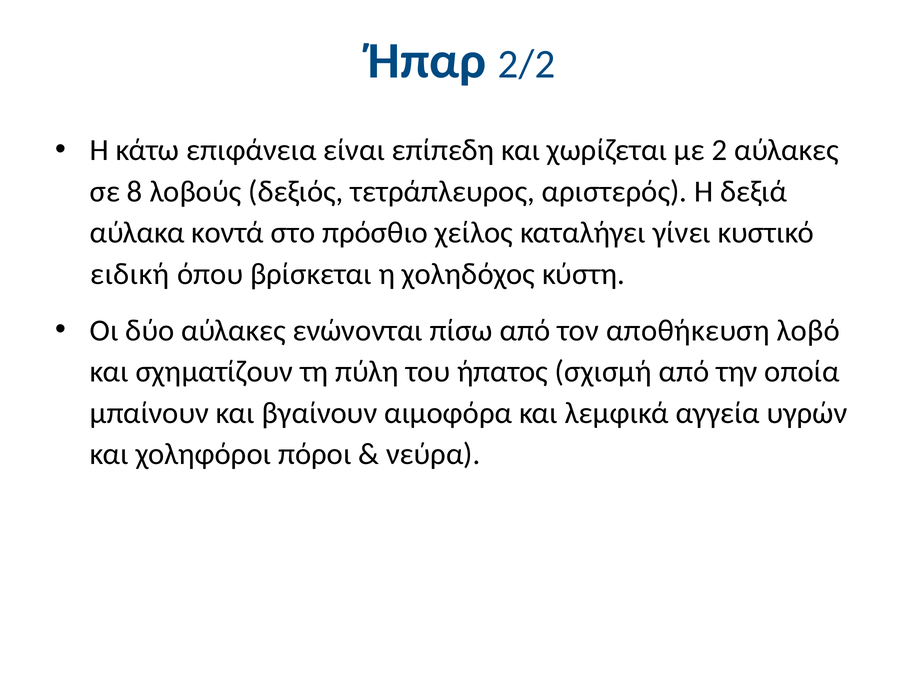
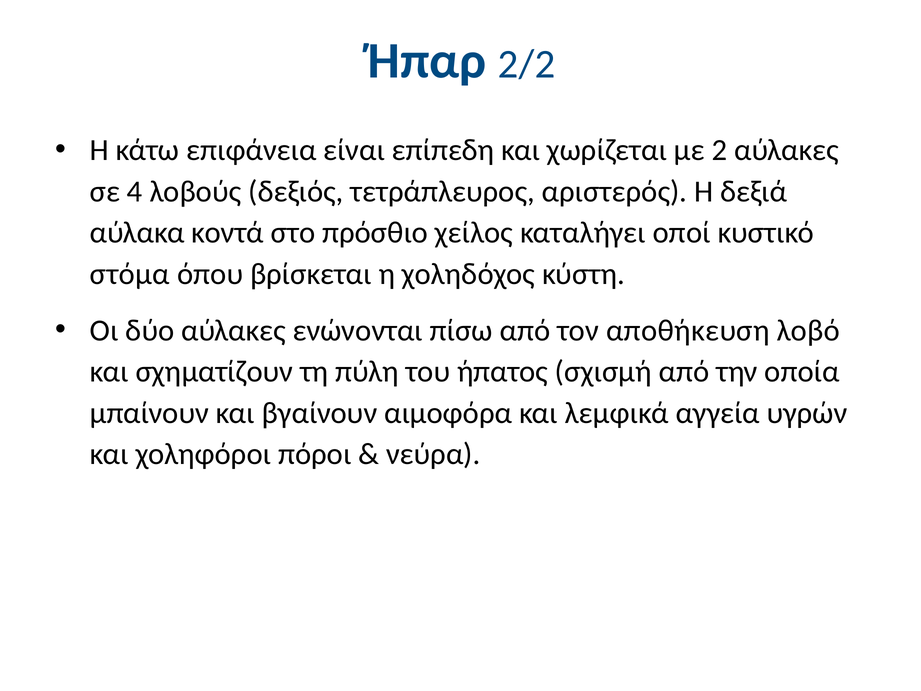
8: 8 -> 4
γίνει: γίνει -> οποί
ειδική: ειδική -> στόμα
